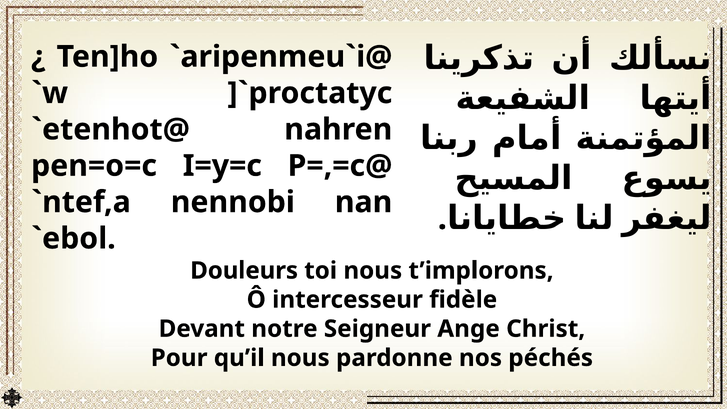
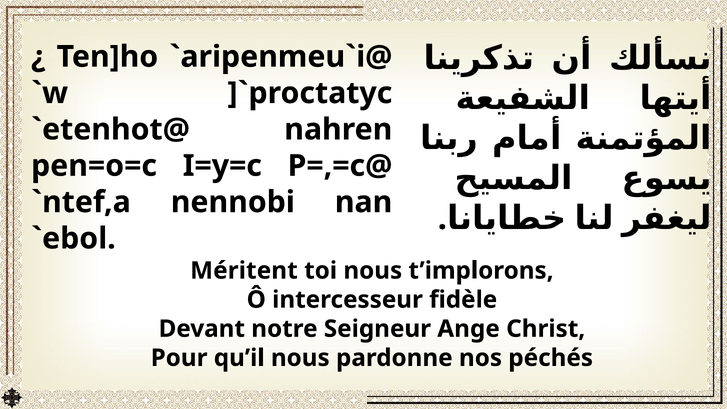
Douleurs: Douleurs -> Méritent
